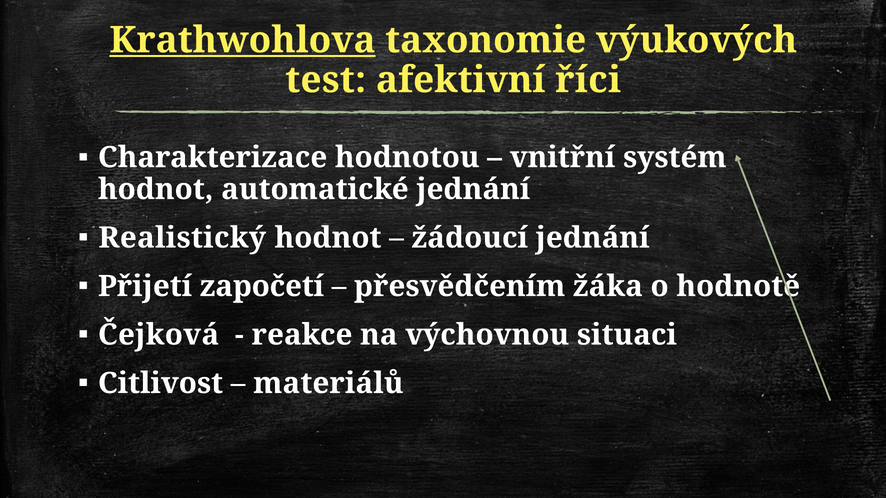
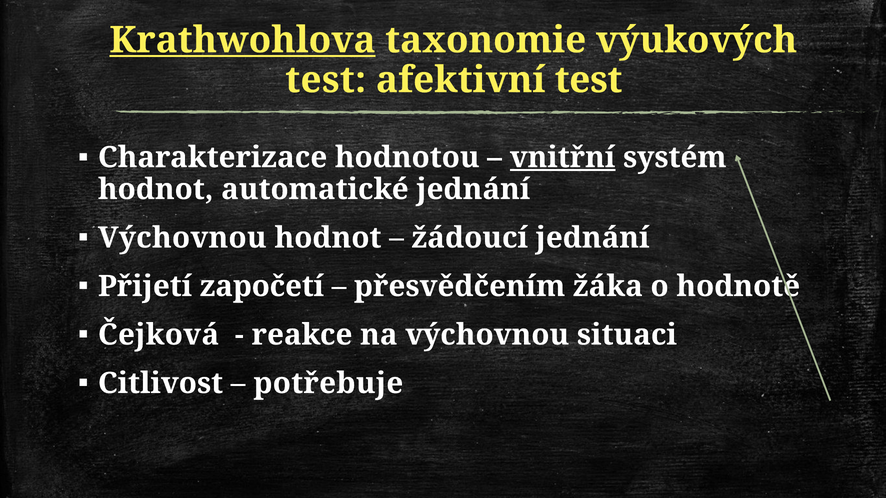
afektivní říci: říci -> test
vnitřní underline: none -> present
Realistický at (182, 238): Realistický -> Výchovnou
materiálů: materiálů -> potřebuje
